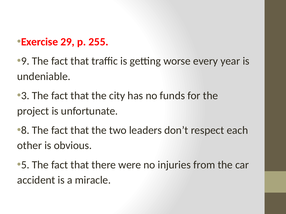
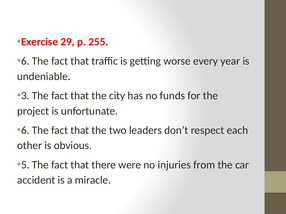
9 at (25, 61): 9 -> 6
8 at (25, 131): 8 -> 6
